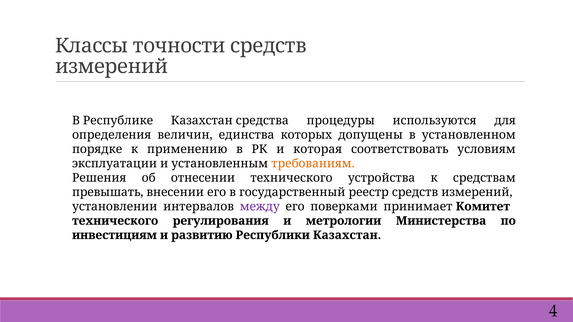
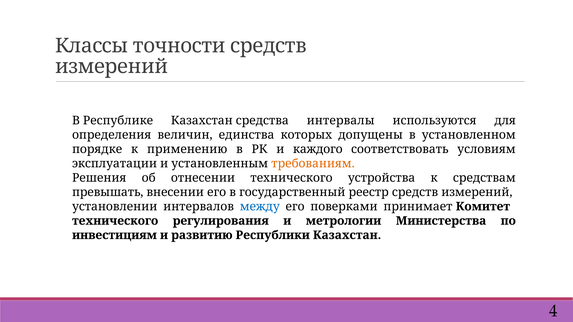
процедуры: процедуры -> интервалы
которая: которая -> каждого
между colour: purple -> blue
